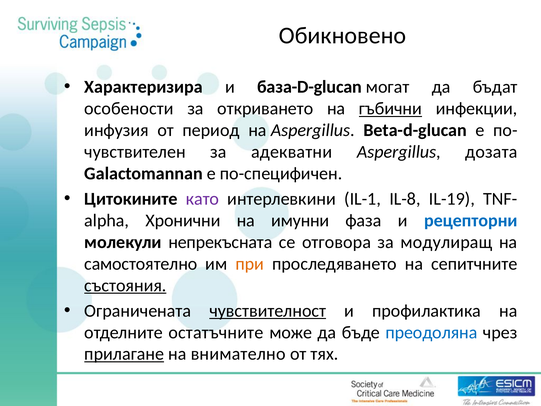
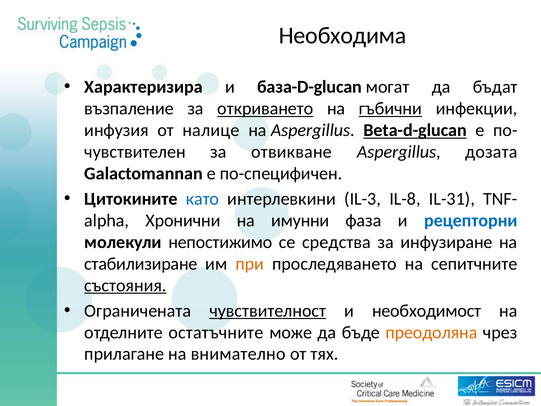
Обикновено: Обикновено -> Необходима
особености: особености -> възпаление
откриването underline: none -> present
период: период -> налице
Beta-d-glucan underline: none -> present
адекватни: адекватни -> отвикване
като colour: purple -> blue
IL-1: IL-1 -> IL-3
IL-19: IL-19 -> IL-31
непрекъсната: непрекъсната -> непостижимо
отговора: отговора -> средства
модулиращ: модулиращ -> инфузиране
самостоятелно: самостоятелно -> стабилизиране
профилактика: профилактика -> необходимост
преодоляна colour: blue -> orange
прилагане underline: present -> none
